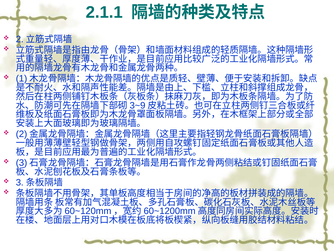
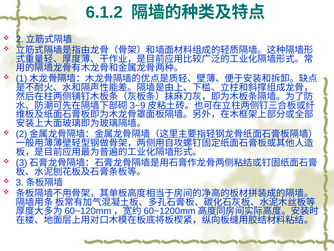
2.1.1: 2.1.1 -> 6.1.2
